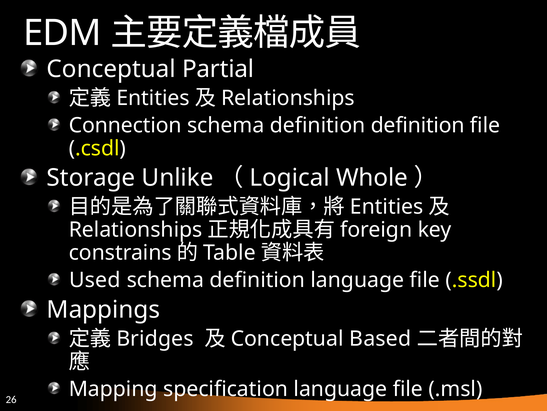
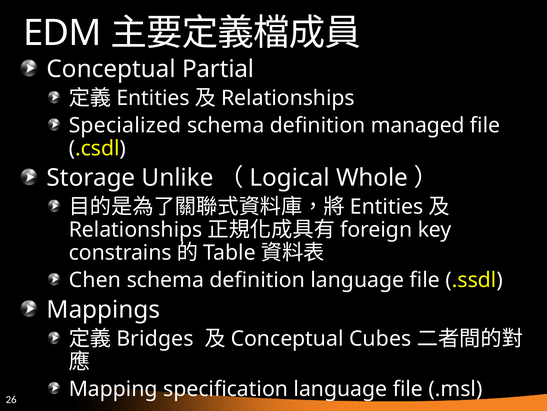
Connection: Connection -> Specialized
definition definition: definition -> managed
Used: Used -> Chen
Based: Based -> Cubes
